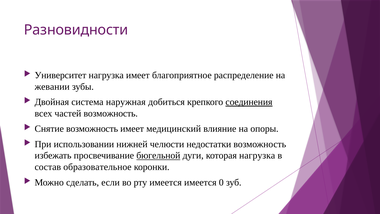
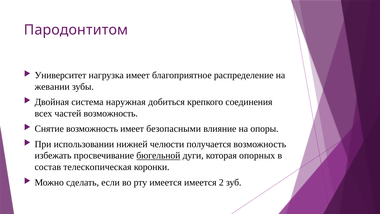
Разновидности: Разновидности -> Пародонтитом
соединения underline: present -> none
медицинский: медицинский -> безопасными
недостатки: недостатки -> получается
которая нагрузка: нагрузка -> опорных
образовательное: образовательное -> телескопическая
0: 0 -> 2
